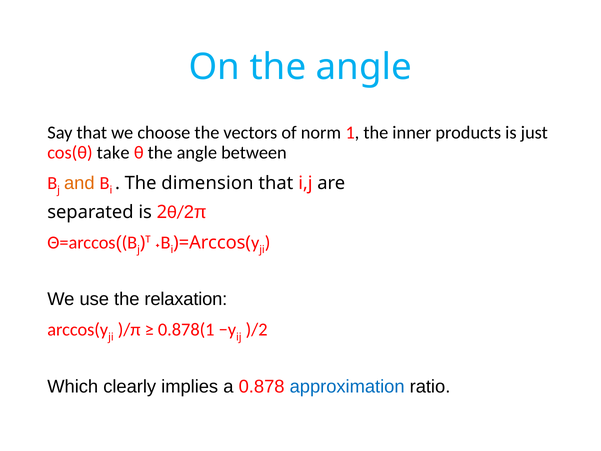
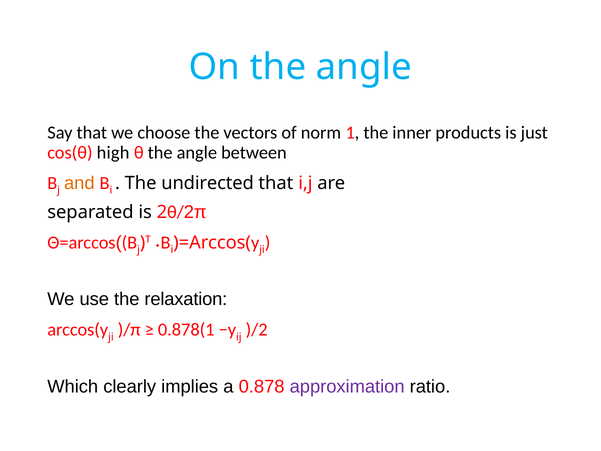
take: take -> high
dimension: dimension -> undirected
approximation colour: blue -> purple
